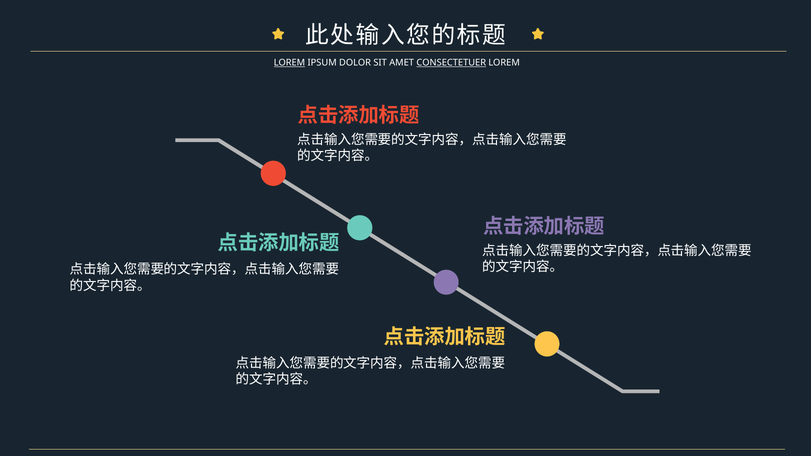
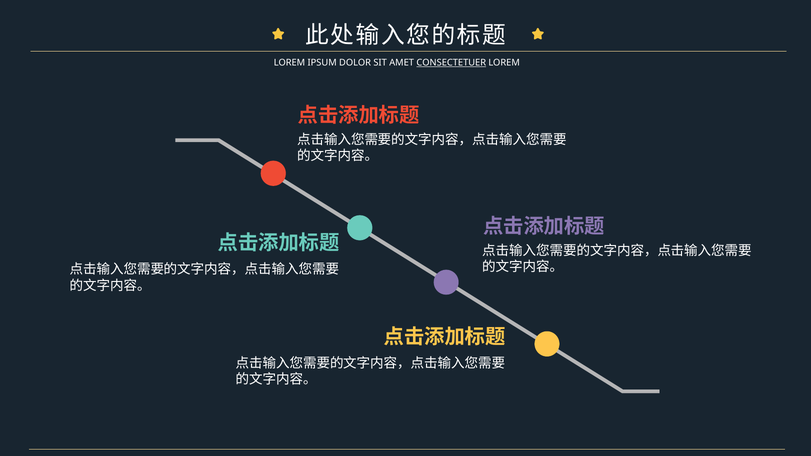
LOREM at (289, 63) underline: present -> none
